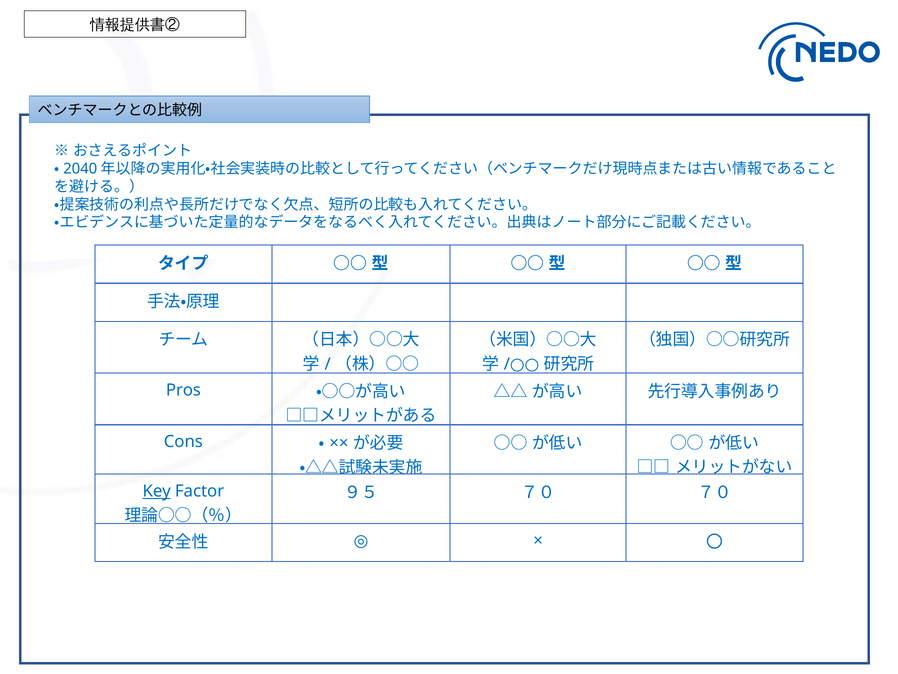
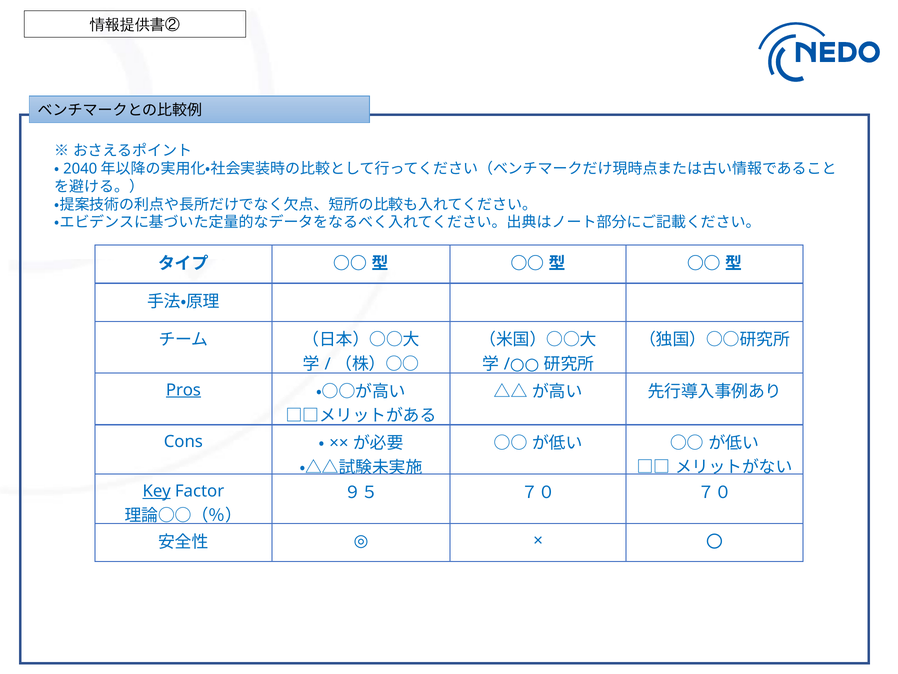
Pros underline: none -> present
